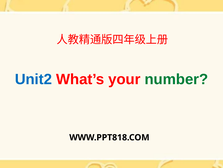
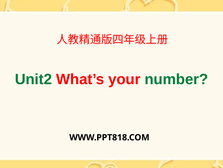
Unit2 colour: blue -> green
